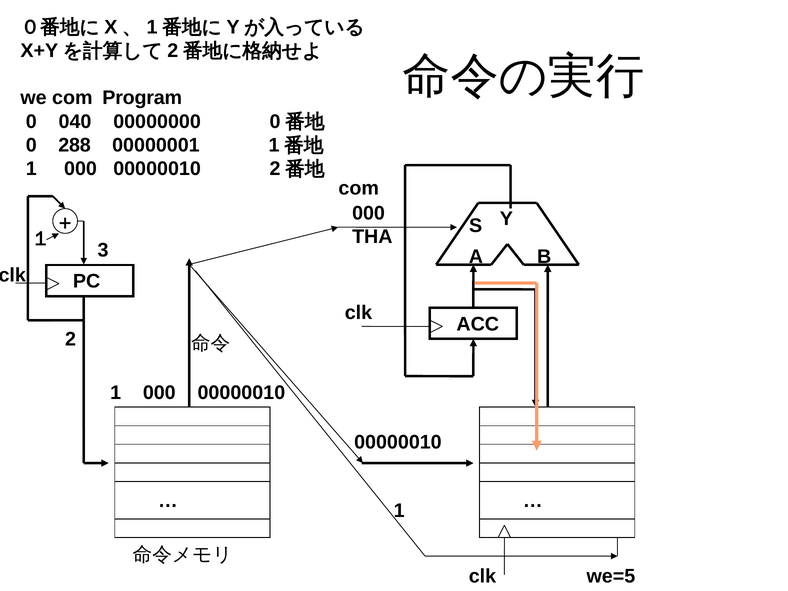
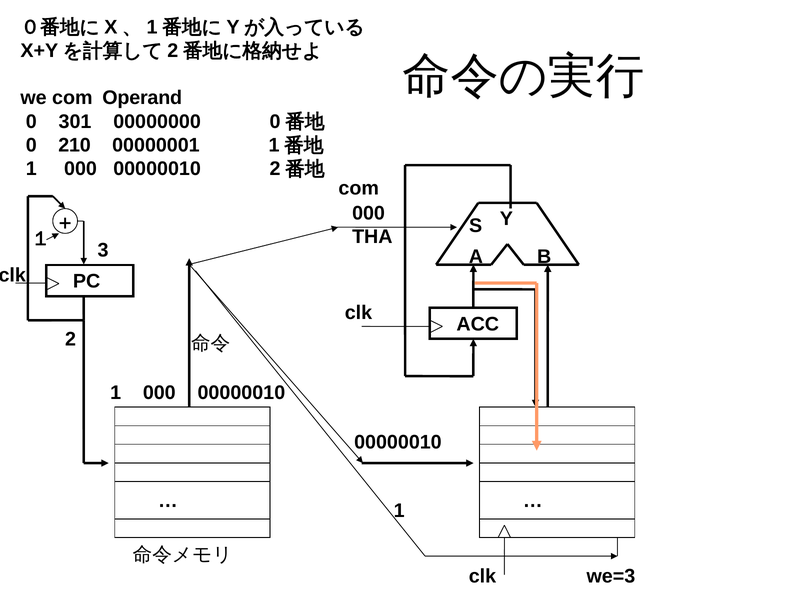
Program: Program -> Operand
040: 040 -> 301
288: 288 -> 210
we=5: we=5 -> we=3
